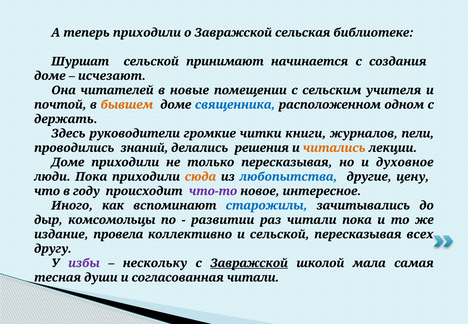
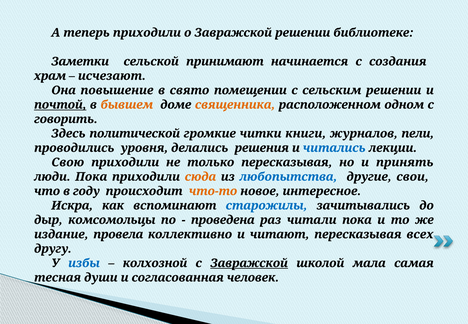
Завражской сельская: сельская -> решении
Шуршат: Шуршат -> Заметки
доме at (50, 76): доме -> храм
читателей: читателей -> повышение
новые: новые -> свято
сельским учителя: учителя -> решении
почтой underline: none -> present
священника colour: blue -> orange
держать: держать -> говорить
руководители: руководители -> политической
знаний: знаний -> уровня
читались colour: orange -> blue
Доме at (68, 162): Доме -> Свою
духовное: духовное -> принять
цену: цену -> свои
что-то colour: purple -> orange
Иного: Иного -> Искра
развитии: развитии -> проведена
и сельской: сельской -> читают
избы colour: purple -> blue
нескольку: нескольку -> колхозной
согласованная читали: читали -> человек
